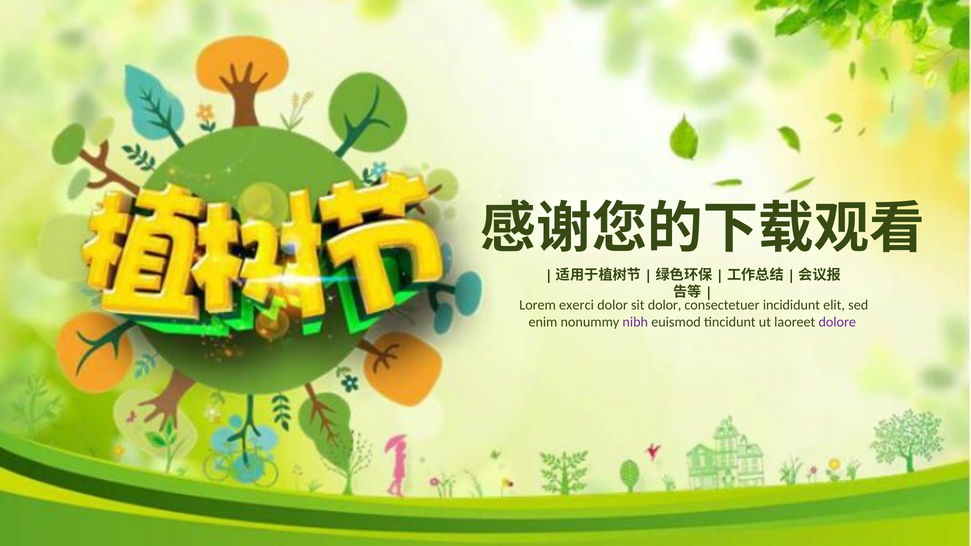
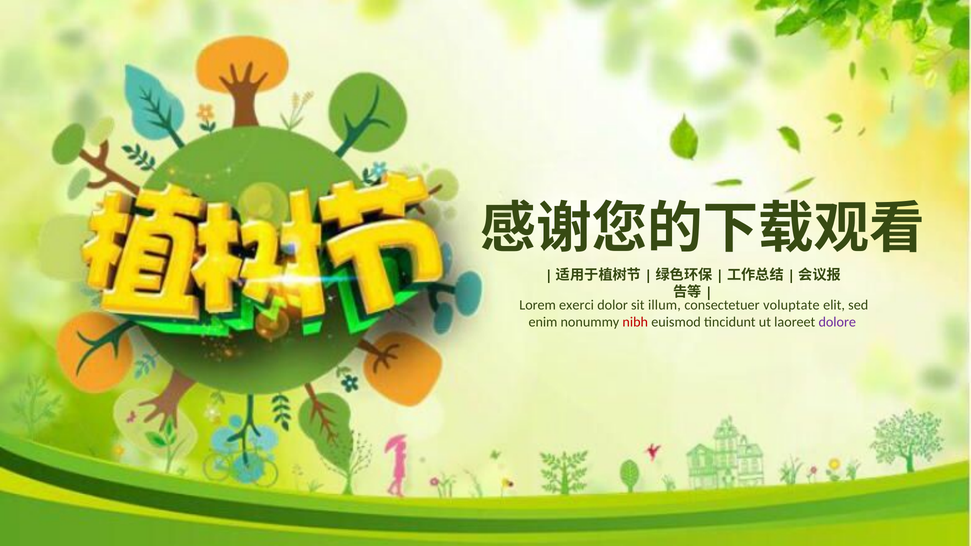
sit dolor: dolor -> illum
incididunt: incididunt -> voluptate
nibh colour: purple -> red
